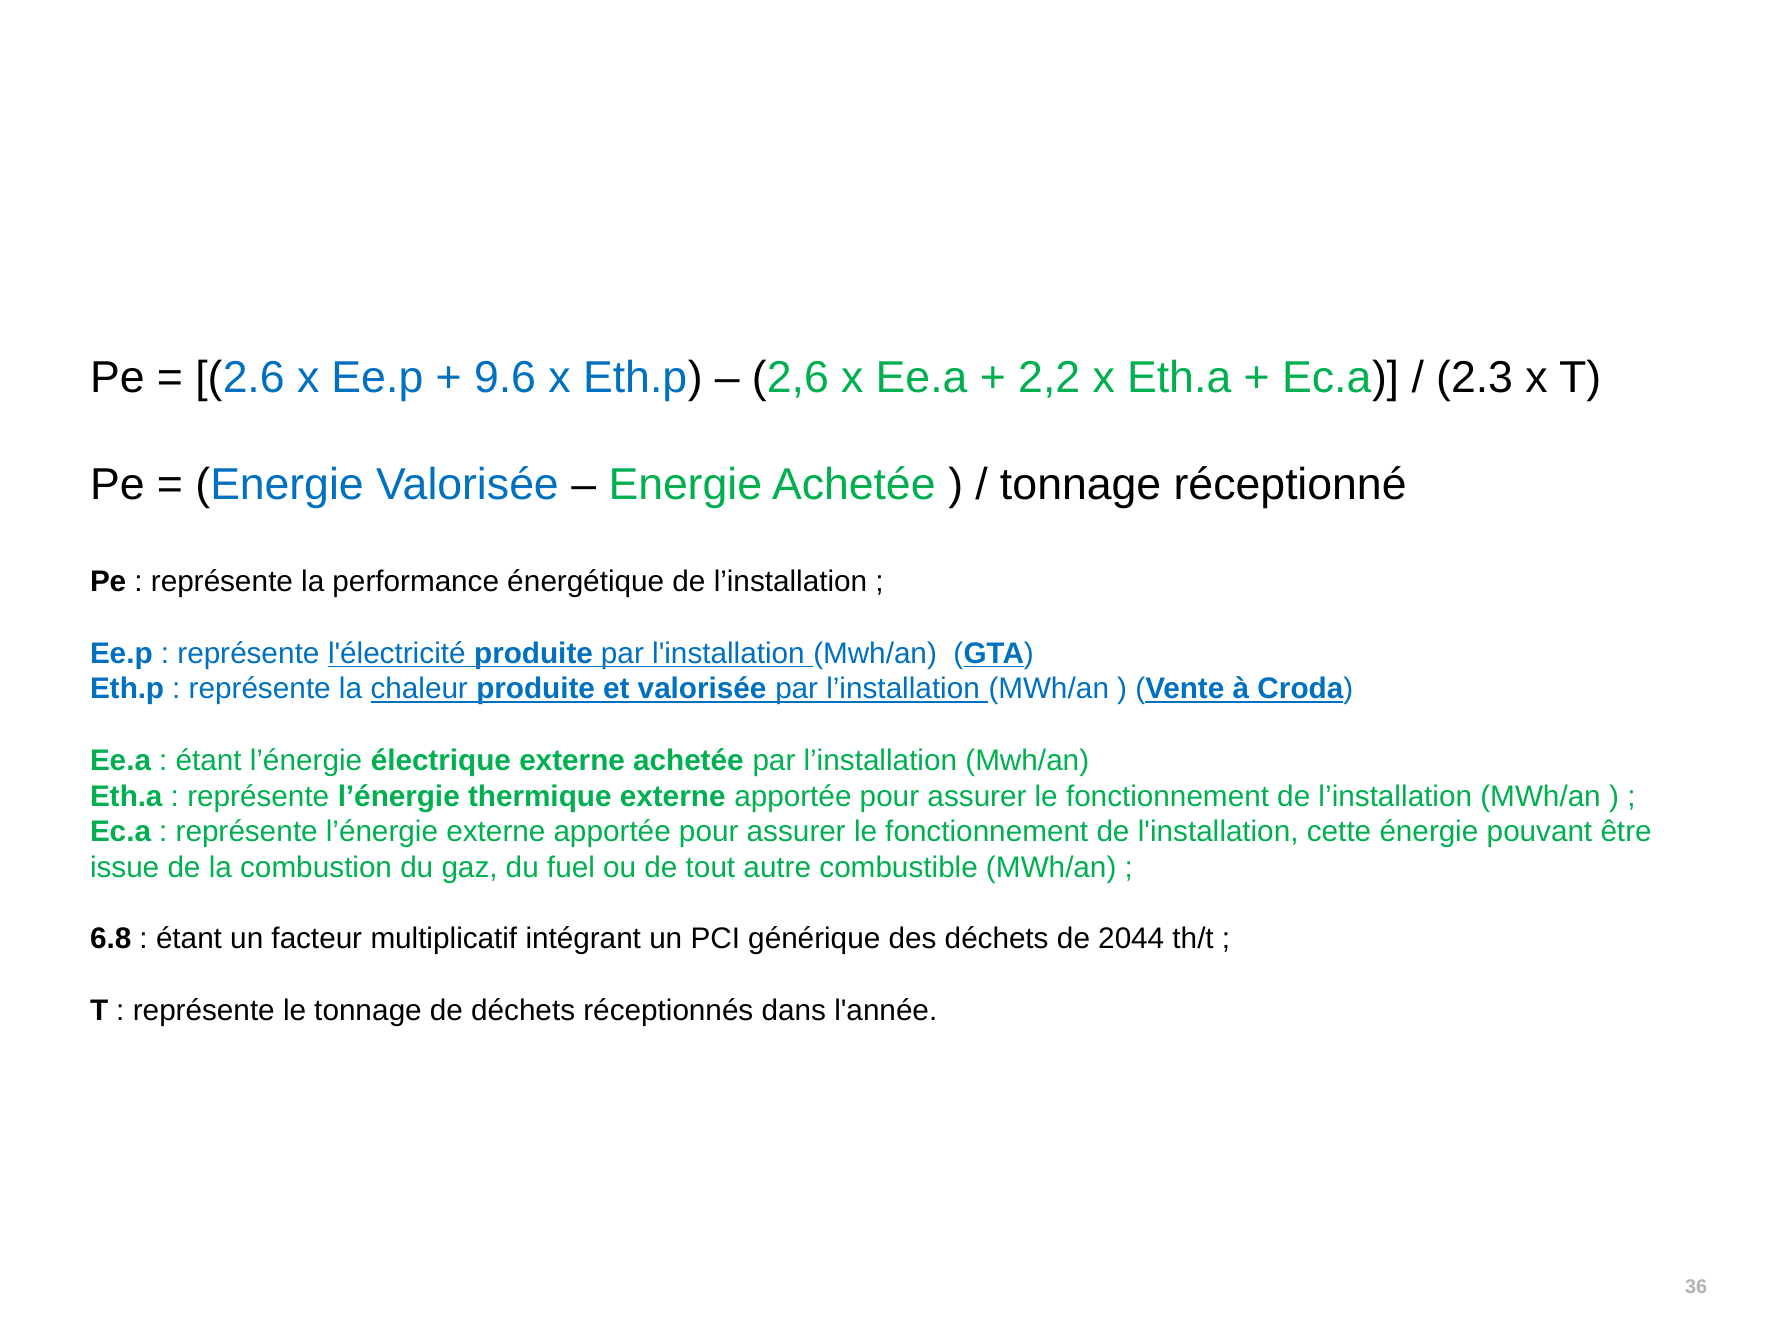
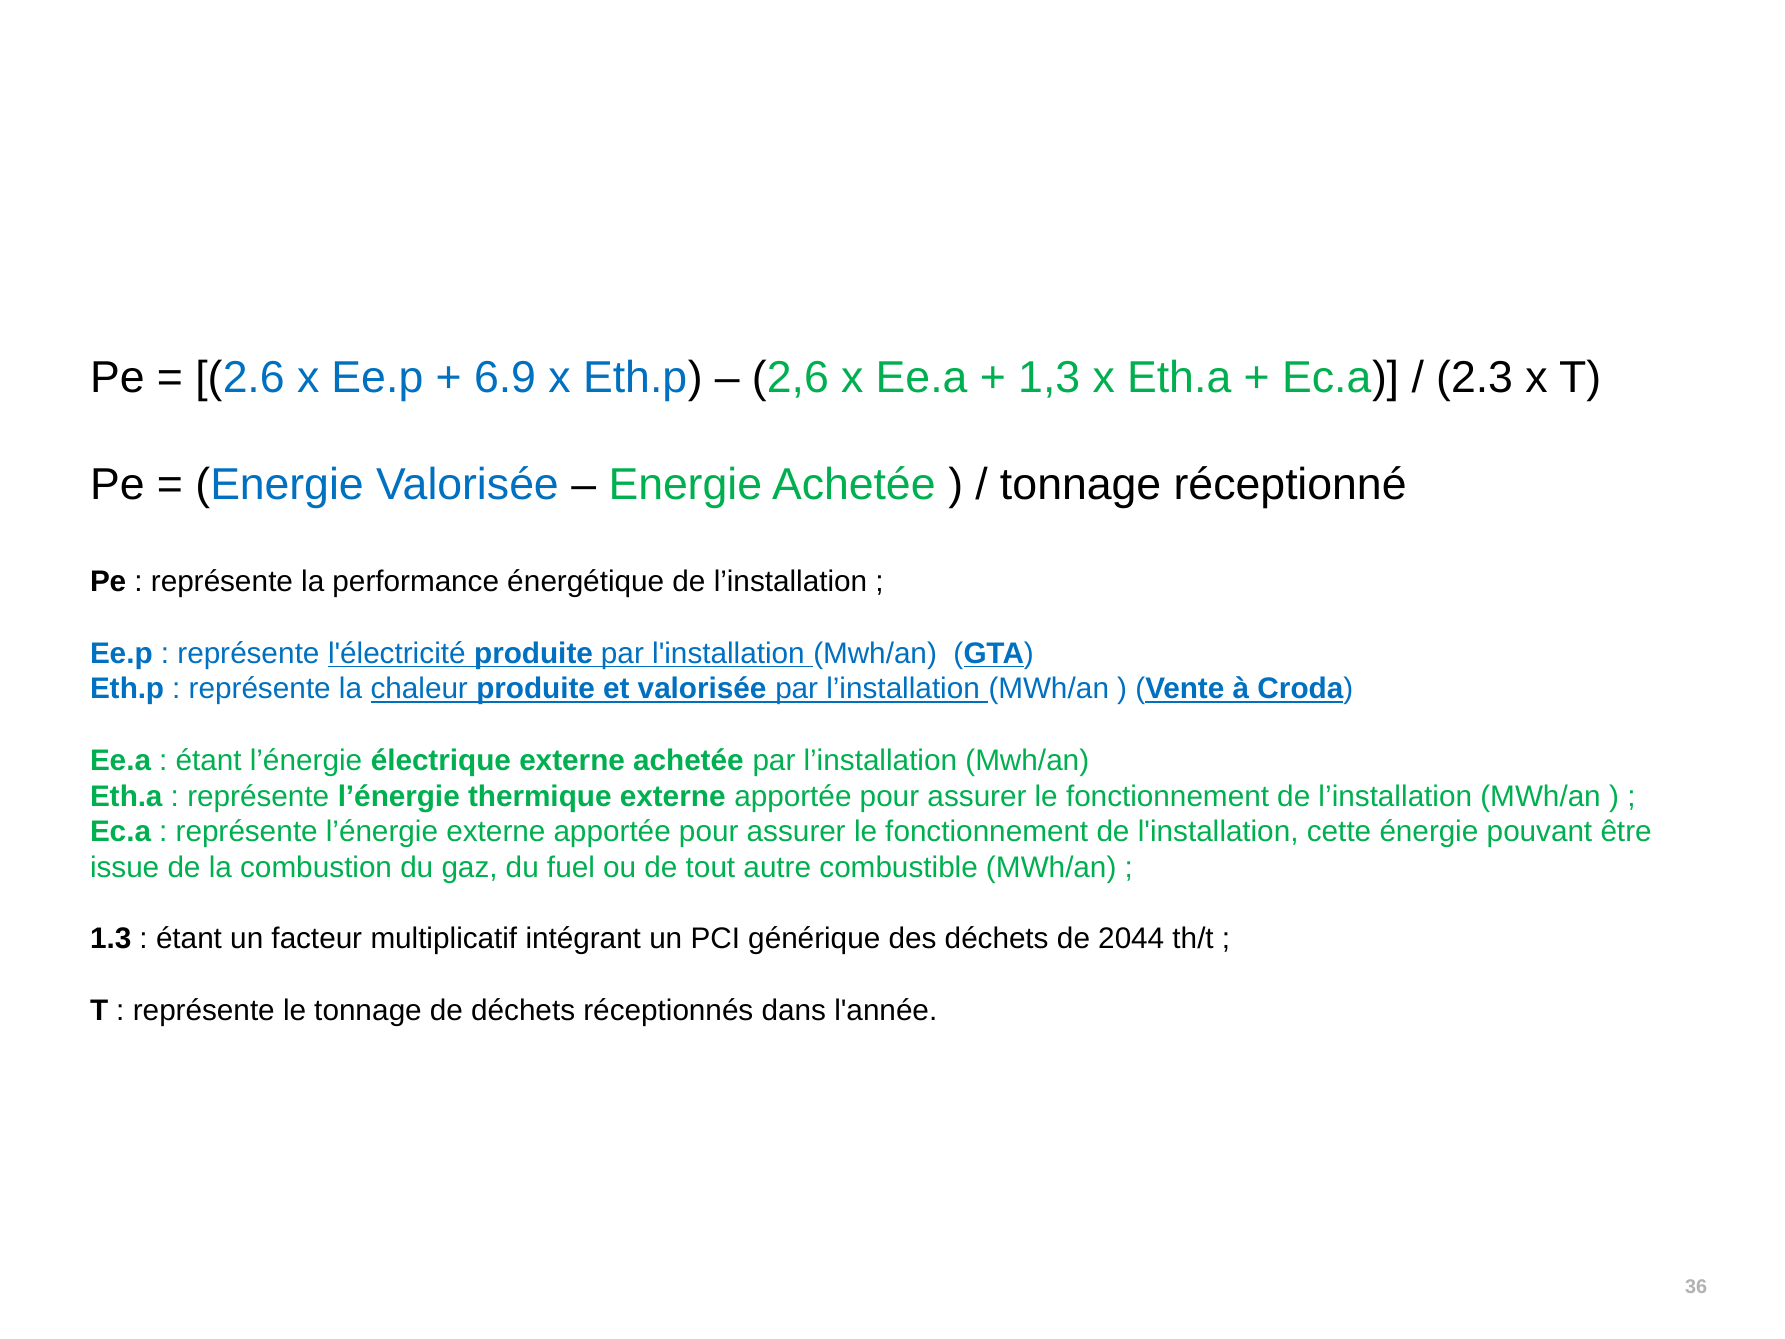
9.6: 9.6 -> 6.9
2,2: 2,2 -> 1,3
6.8: 6.8 -> 1.3
